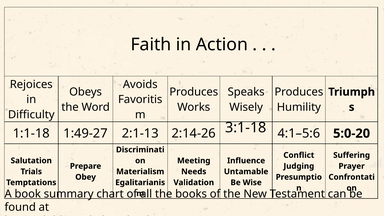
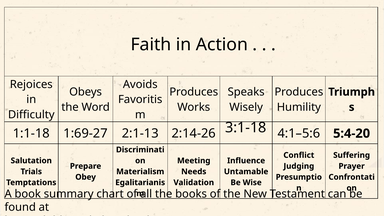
1:49-27: 1:49-27 -> 1:69-27
5:0-20: 5:0-20 -> 5:4-20
